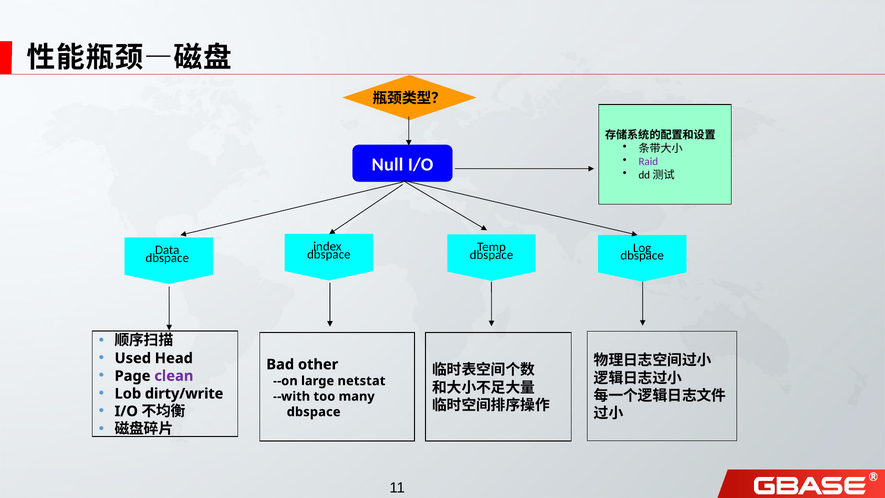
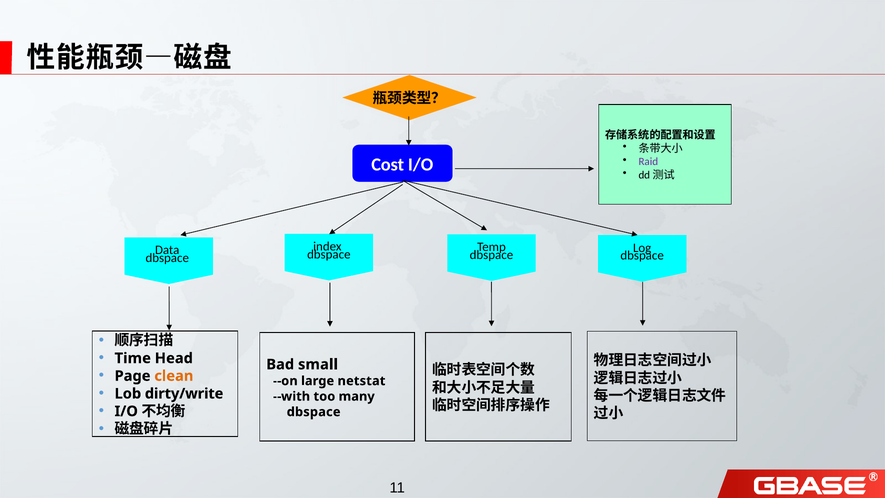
Null: Null -> Cost
Used: Used -> Time
other: other -> small
clean colour: purple -> orange
